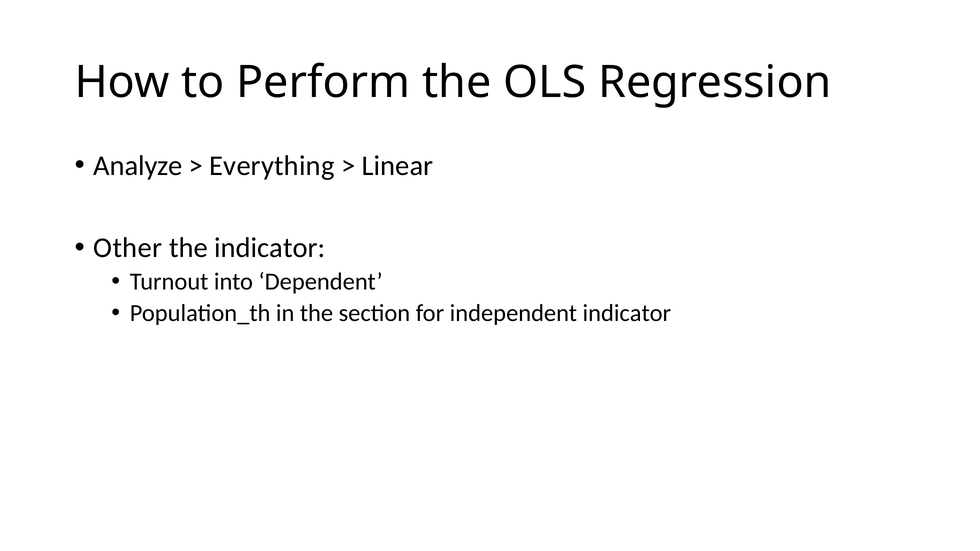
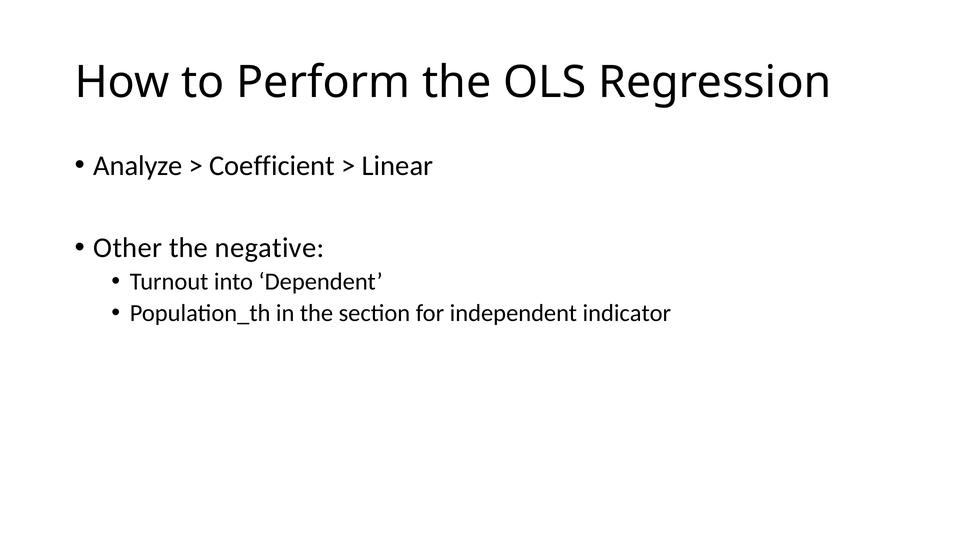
Everything: Everything -> Coefficient
the indicator: indicator -> negative
